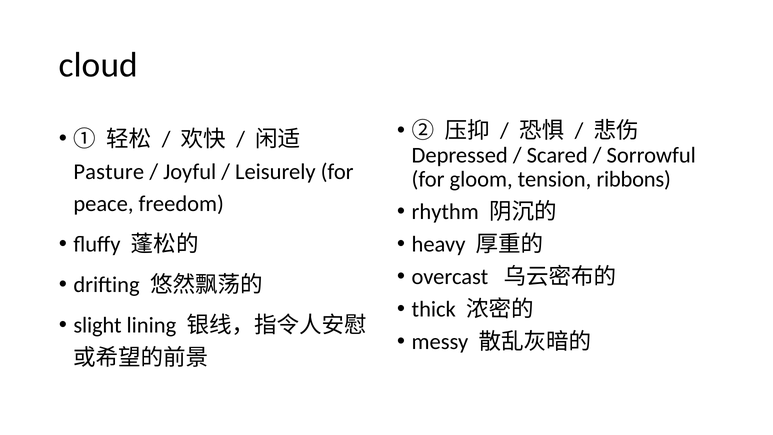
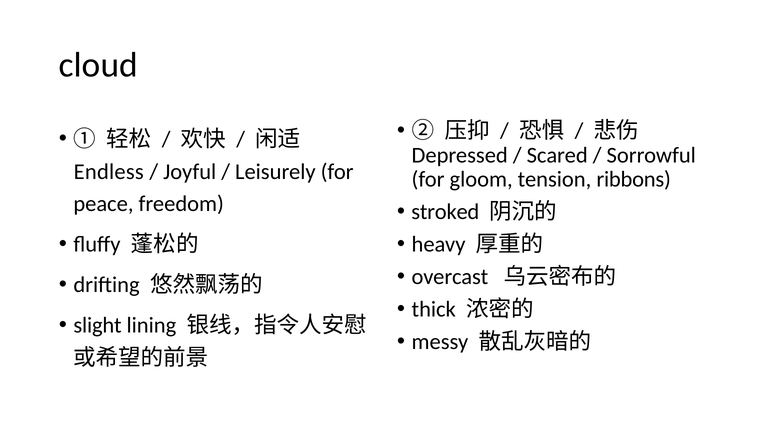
Pasture: Pasture -> Endless
rhythm: rhythm -> stroked
